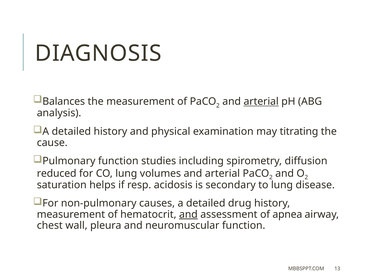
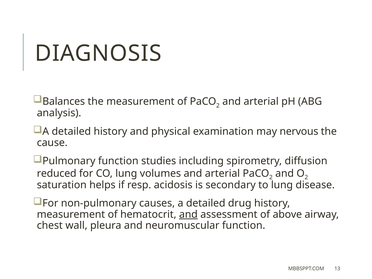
arterial at (261, 102) underline: present -> none
titrating: titrating -> nervous
apnea: apnea -> above
